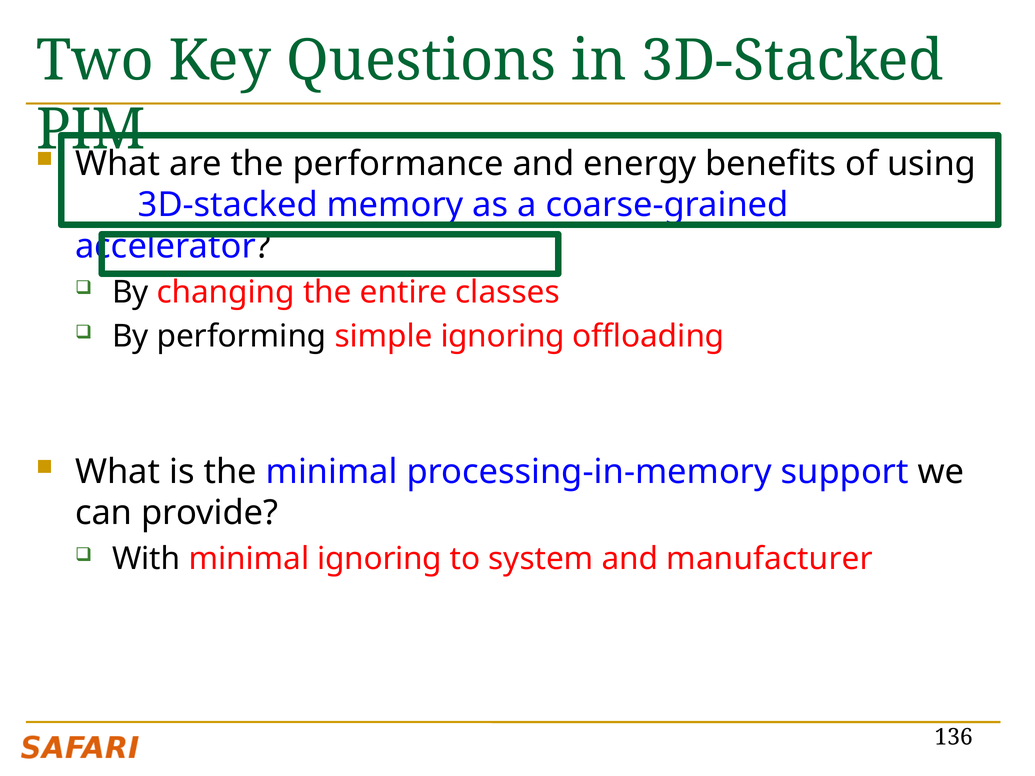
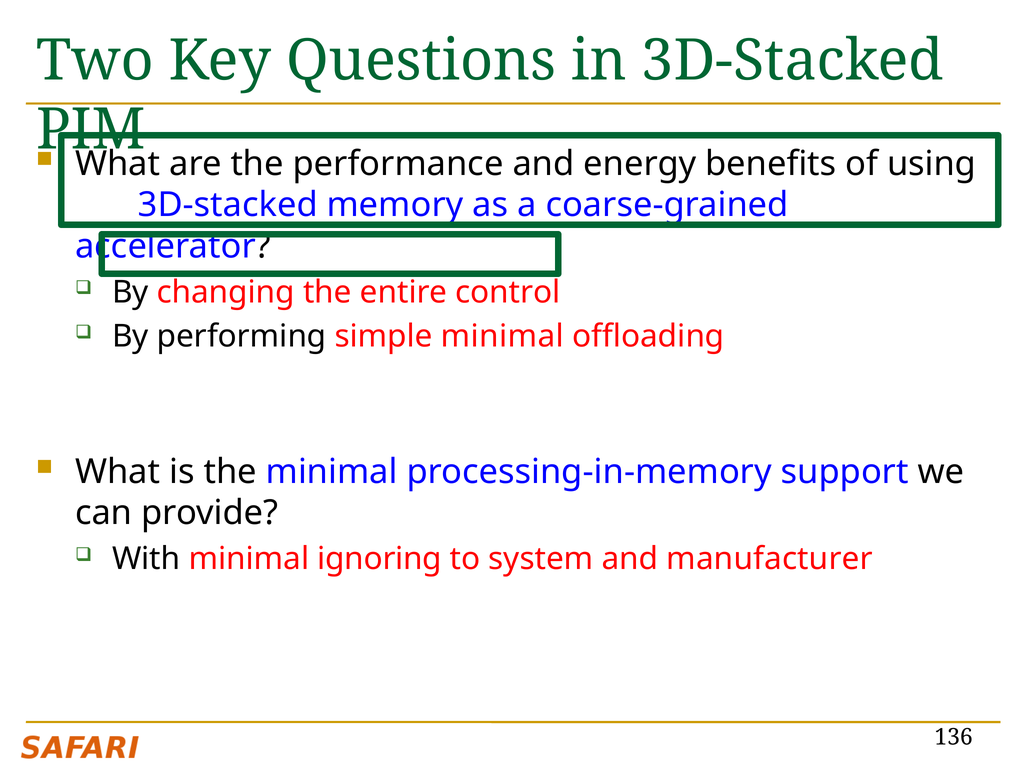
classes: classes -> control
simple ignoring: ignoring -> minimal
